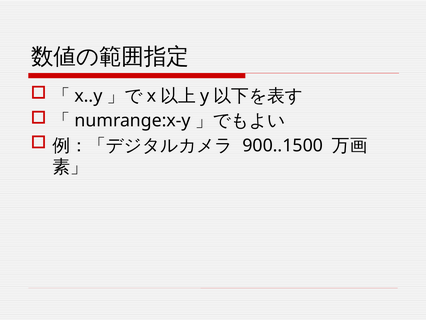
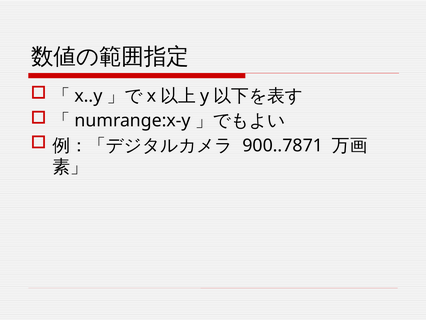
900..1500: 900..1500 -> 900..7871
